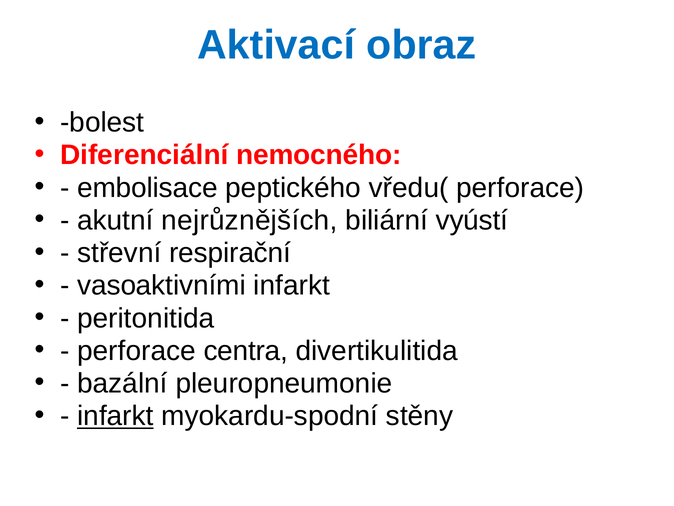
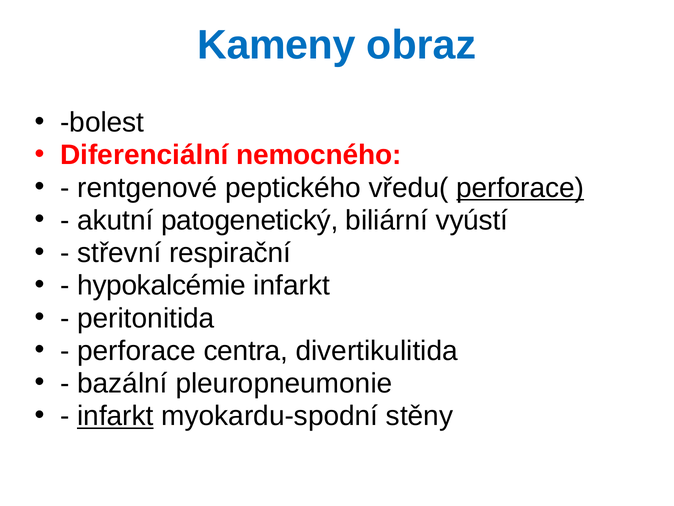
Aktivací: Aktivací -> Kameny
embolisace: embolisace -> rentgenové
perforace at (520, 188) underline: none -> present
nejrůznějších: nejrůznějších -> patogenetický
vasoaktivními: vasoaktivními -> hypokalcémie
